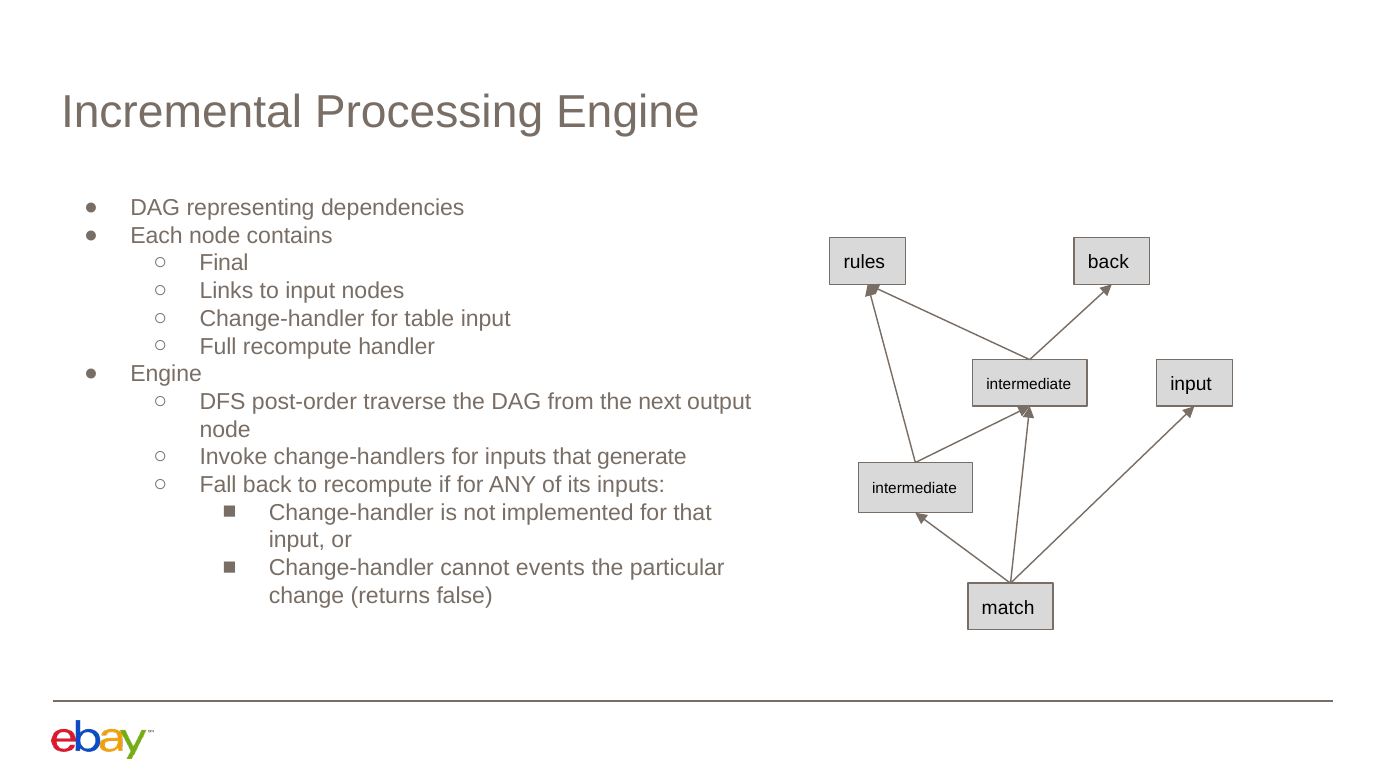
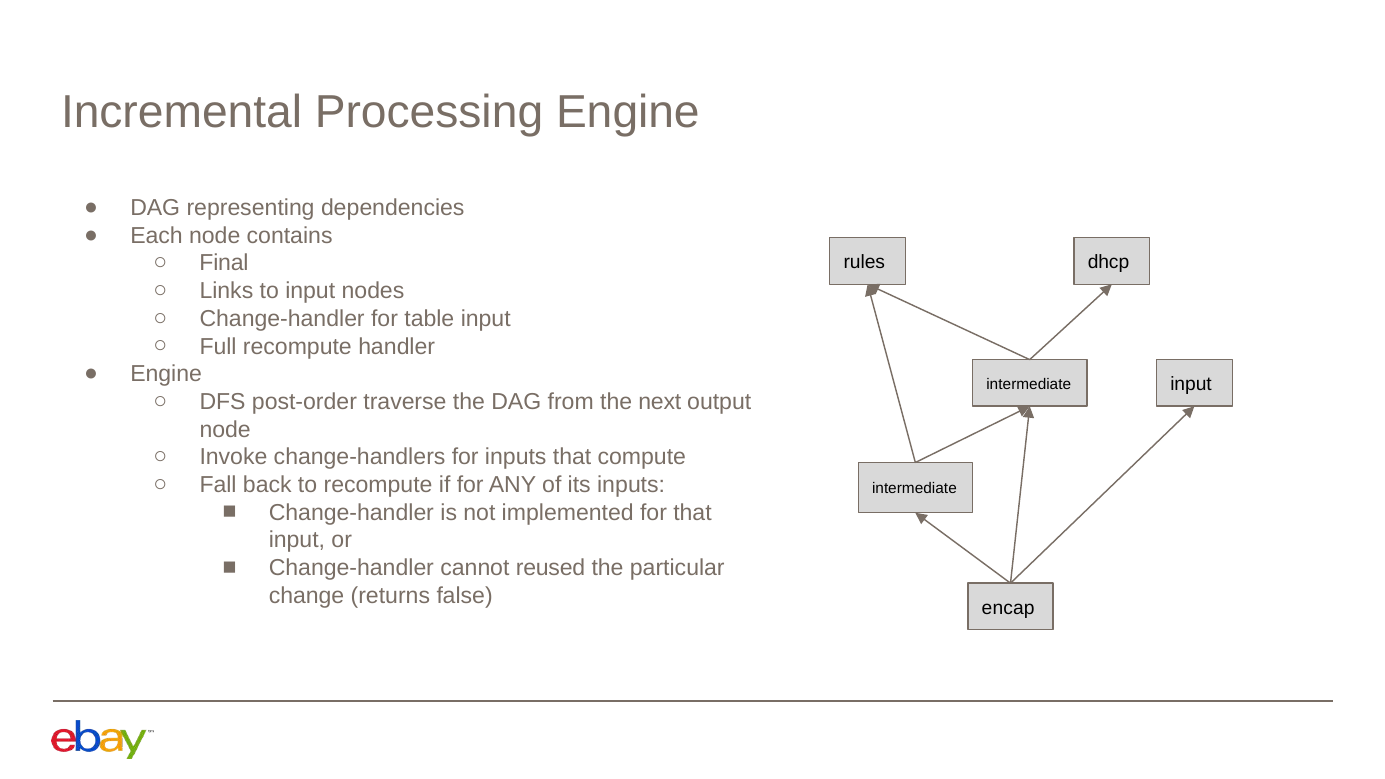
back at (1108, 262): back -> dhcp
generate: generate -> compute
events: events -> reused
match: match -> encap
